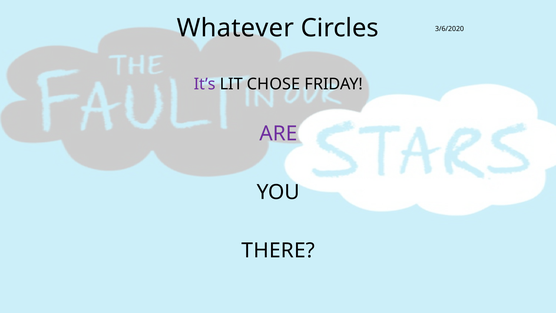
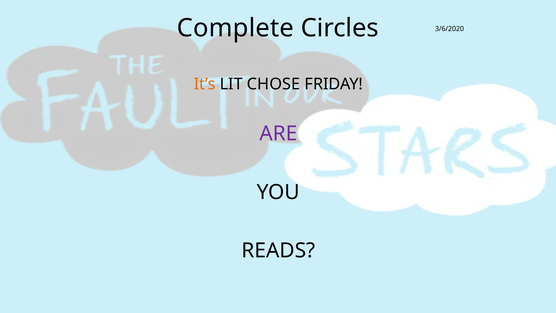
Whatever: Whatever -> Complete
It’s colour: purple -> orange
THERE: THERE -> READS
